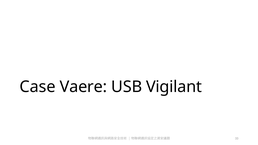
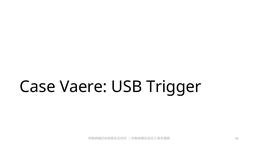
Vigilant: Vigilant -> Trigger
